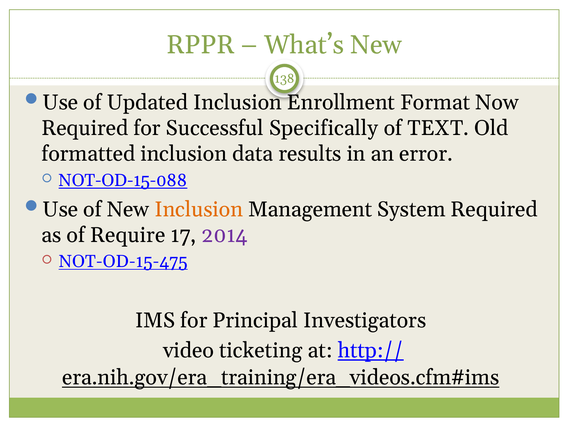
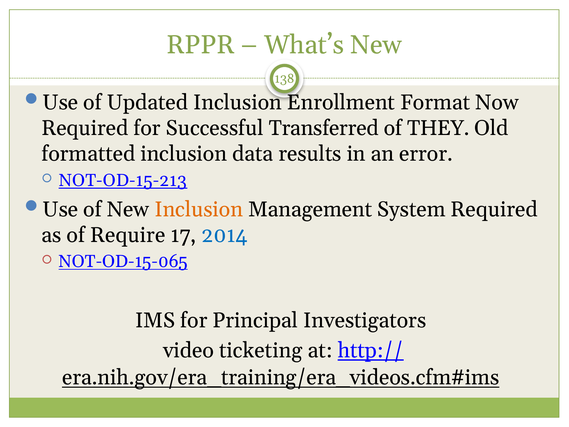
Specifically: Specifically -> Transferred
TEXT: TEXT -> THEY
NOT-OD-15-088: NOT-OD-15-088 -> NOT-OD-15-213
2014 colour: purple -> blue
NOT-OD-15-475: NOT-OD-15-475 -> NOT-OD-15-065
